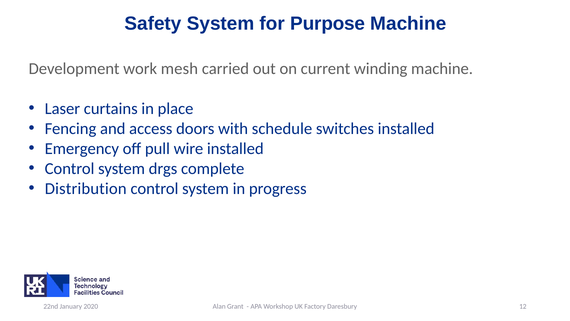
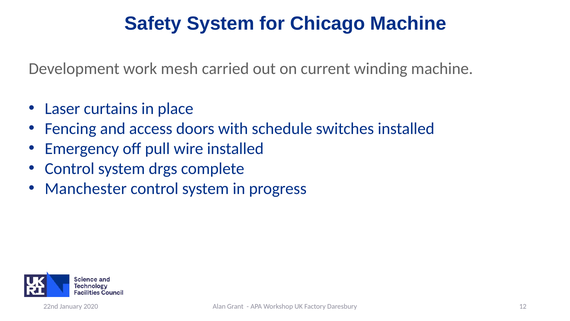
Purpose: Purpose -> Chicago
Distribution: Distribution -> Manchester
